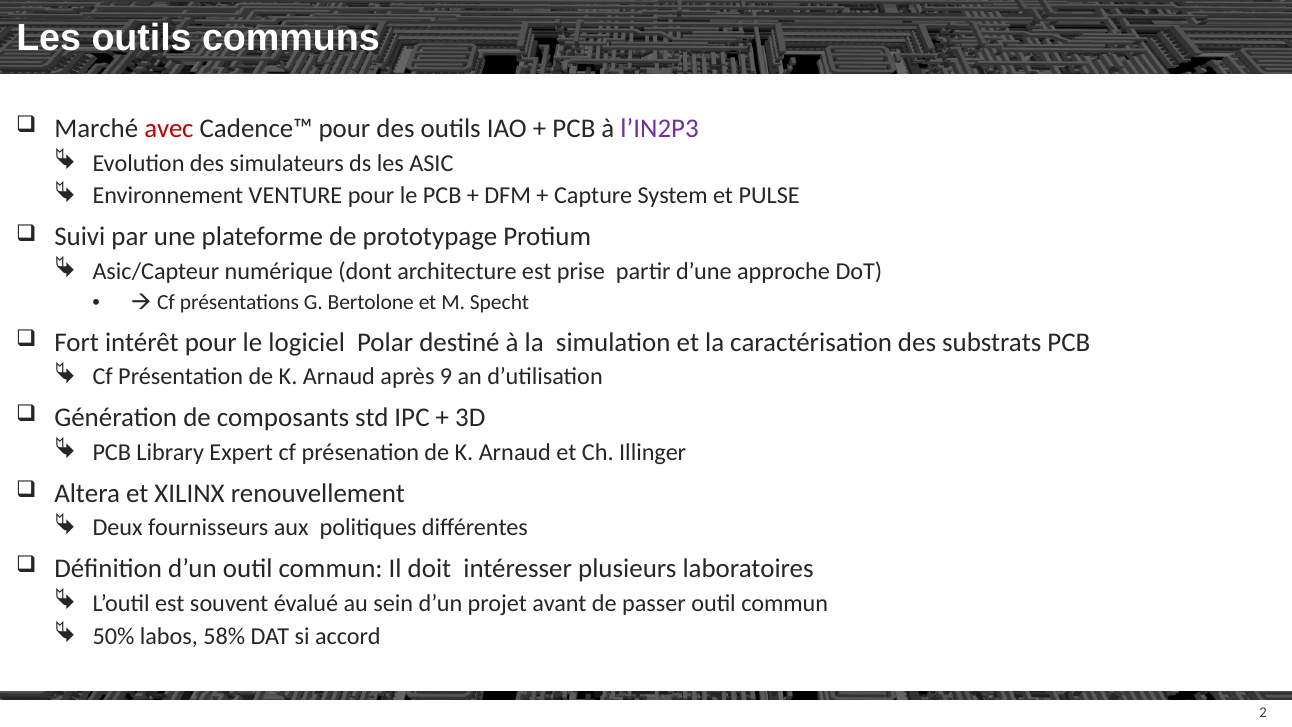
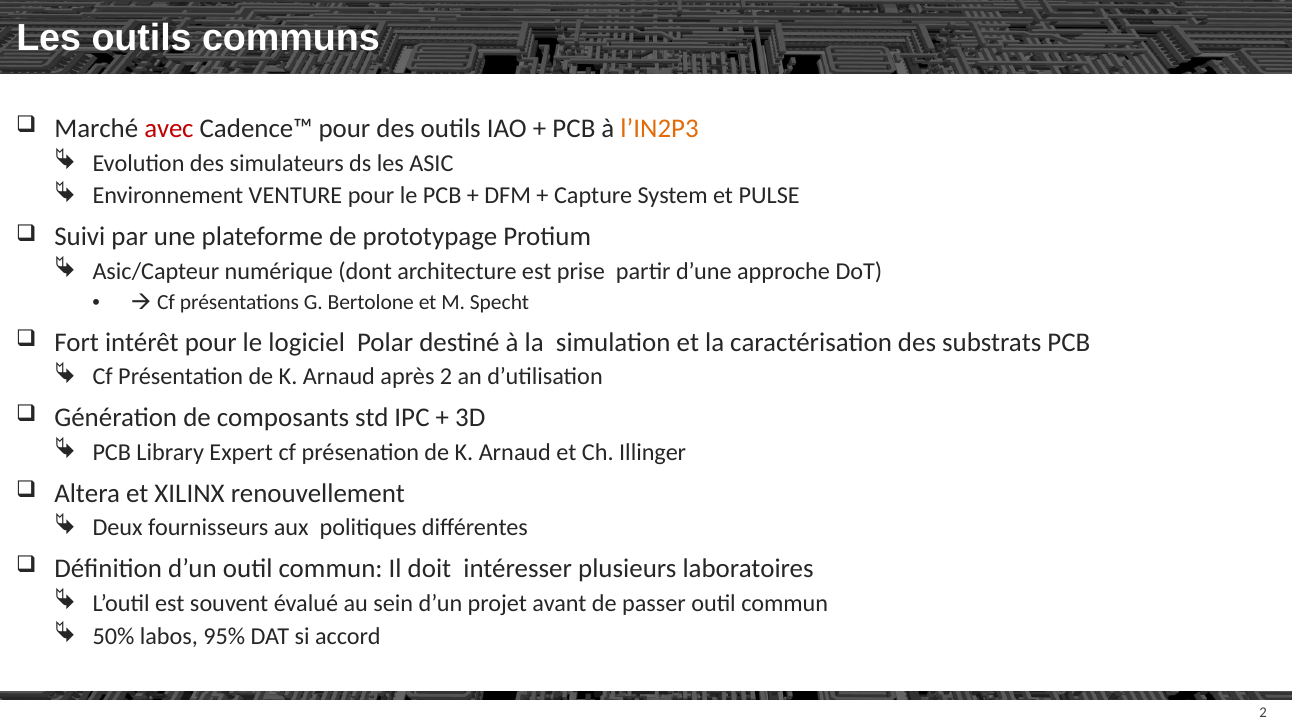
l’IN2P3 at (660, 129) colour: purple -> orange
après 9: 9 -> 2
58%: 58% -> 95%
